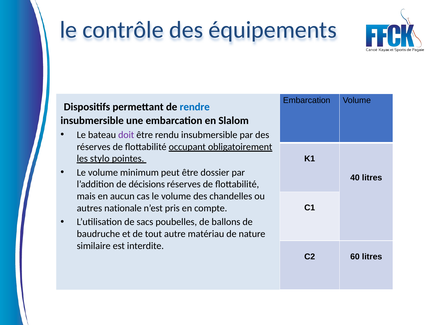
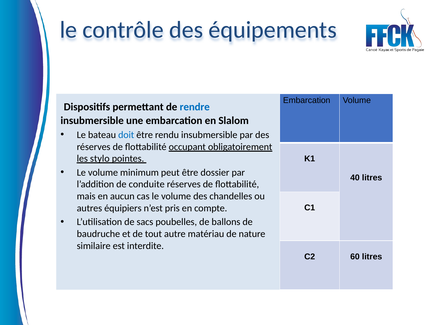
doit colour: purple -> blue
décisions: décisions -> conduite
nationale: nationale -> équipiers
